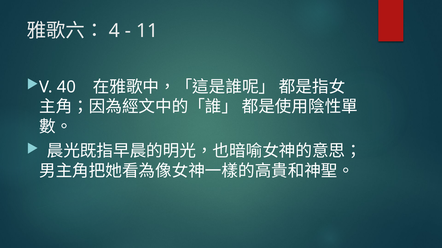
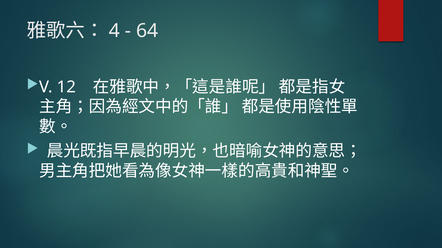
11: 11 -> 64
40: 40 -> 12
